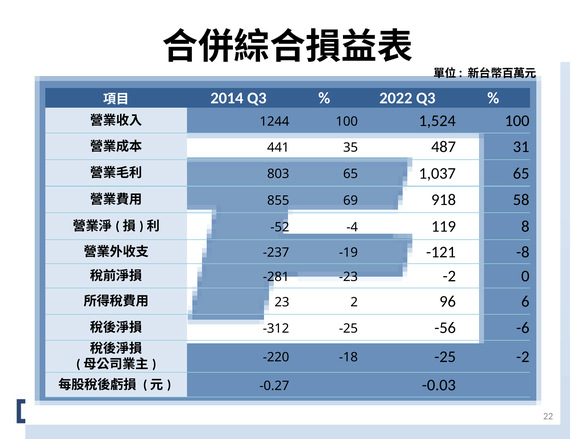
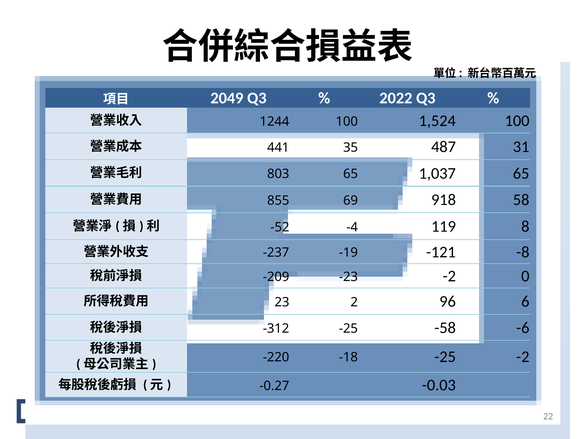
2014: 2014 -> 2049
-281: -281 -> -209
-56: -56 -> -58
